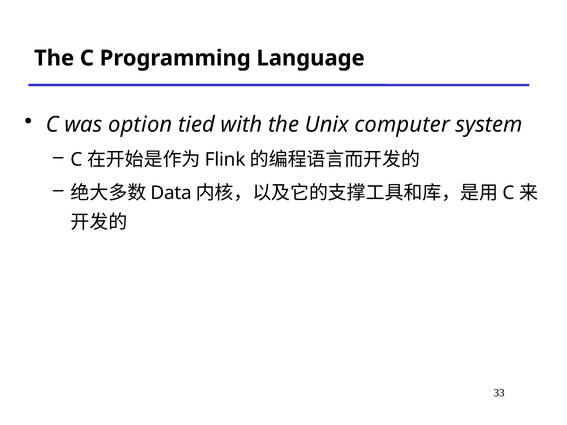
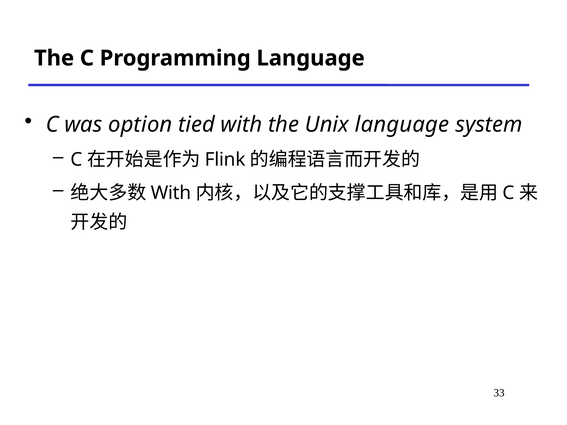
Unix computer: computer -> language
Data at (171, 193): Data -> With
